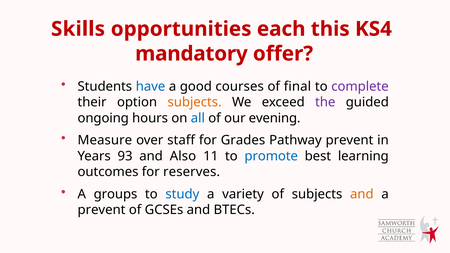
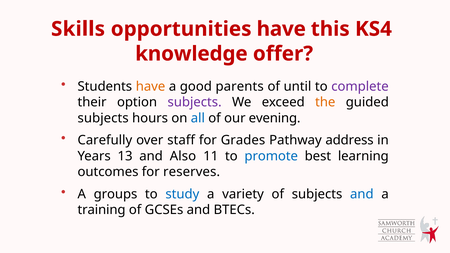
opportunities each: each -> have
mandatory: mandatory -> knowledge
have at (151, 87) colour: blue -> orange
courses: courses -> parents
final: final -> until
subjects at (195, 102) colour: orange -> purple
the colour: purple -> orange
ongoing at (103, 118): ongoing -> subjects
Measure: Measure -> Carefully
Pathway prevent: prevent -> address
93: 93 -> 13
and at (362, 194) colour: orange -> blue
prevent at (102, 210): prevent -> training
